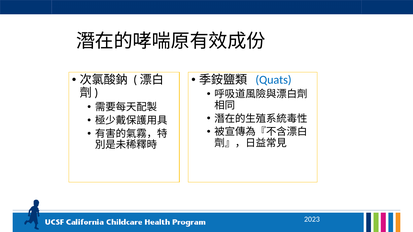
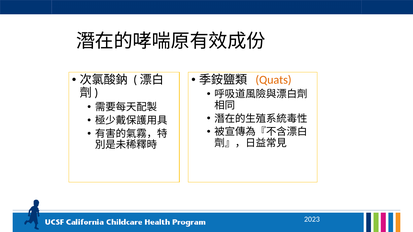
Quats colour: blue -> orange
